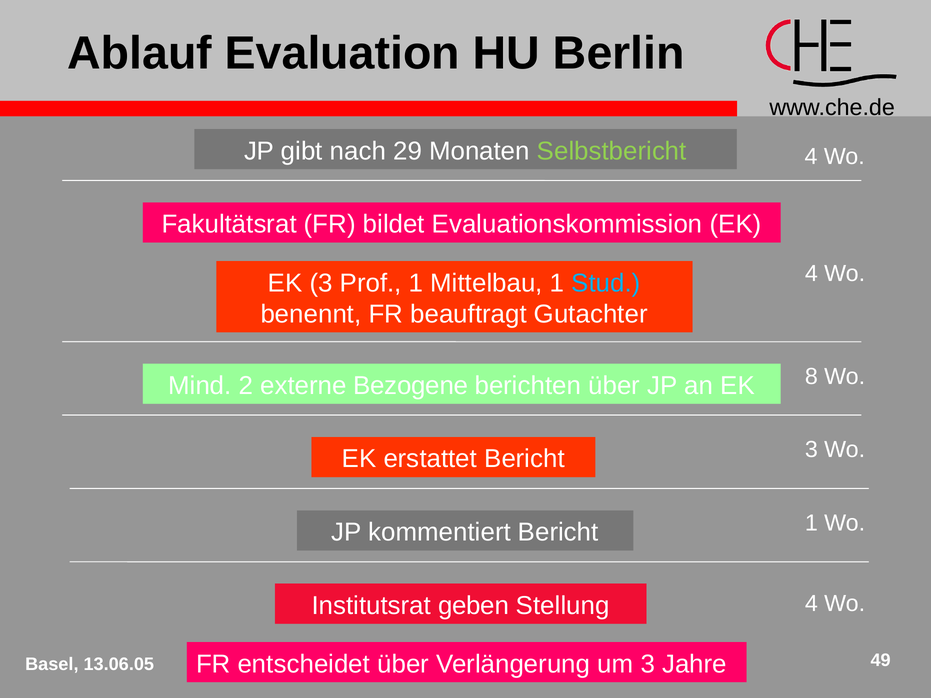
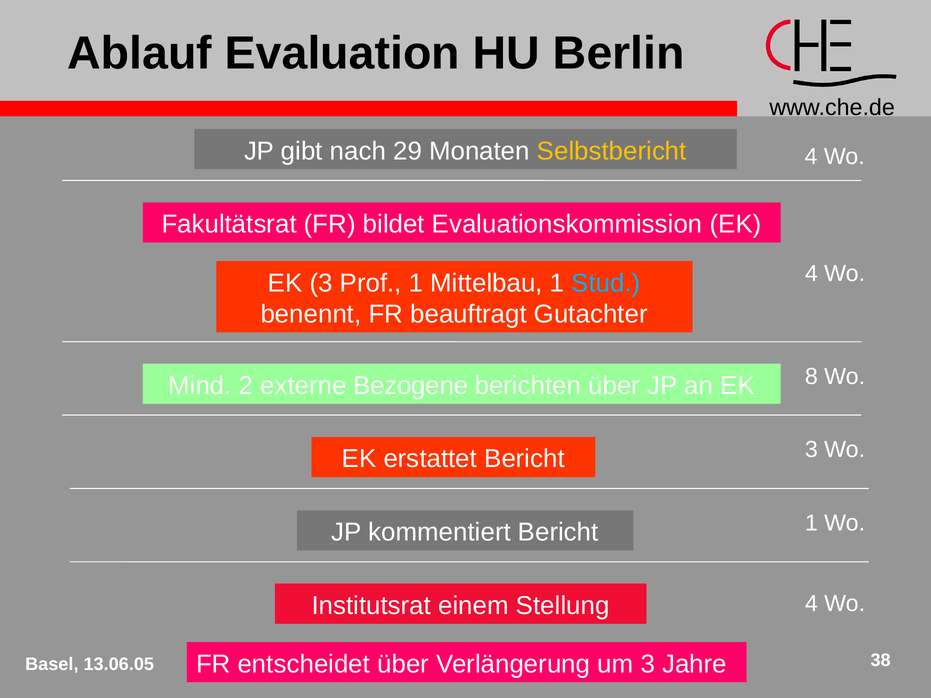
Selbstbericht colour: light green -> yellow
geben: geben -> einem
49: 49 -> 38
